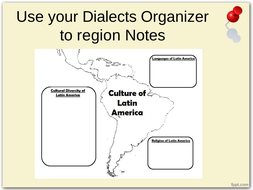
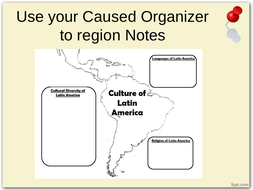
Dialects: Dialects -> Caused
